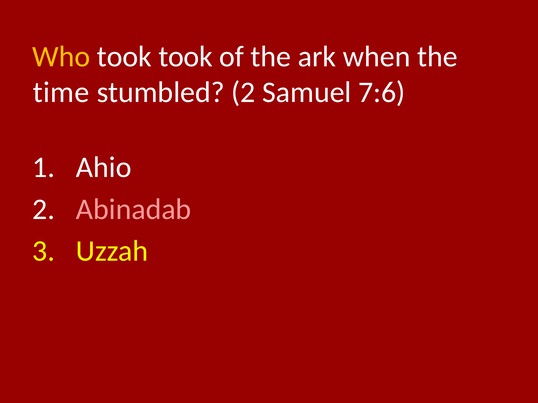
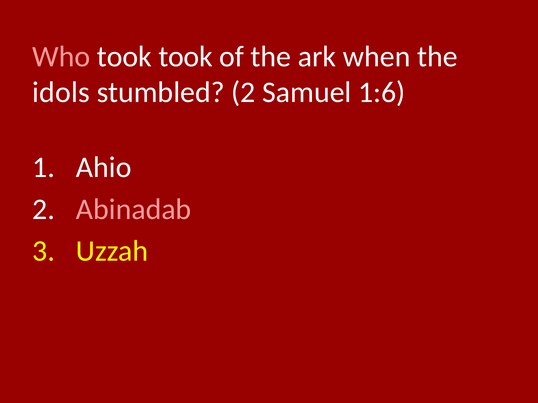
Who colour: yellow -> pink
time: time -> idols
7:6: 7:6 -> 1:6
